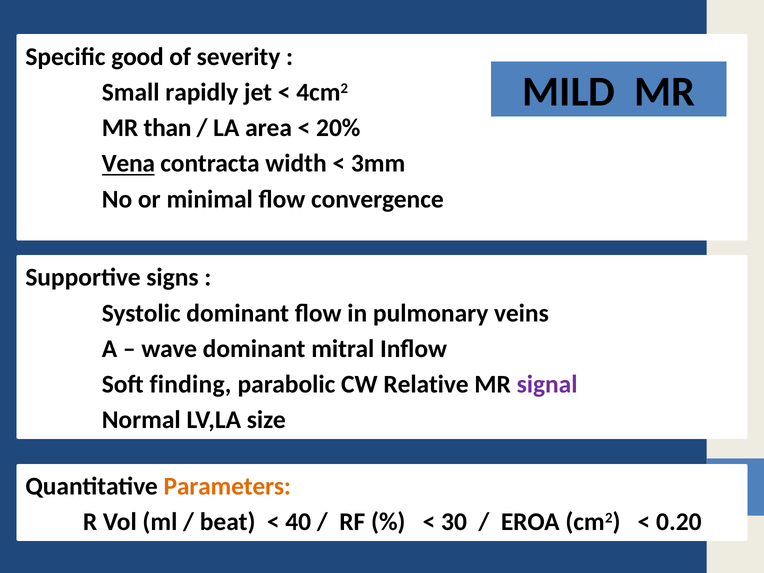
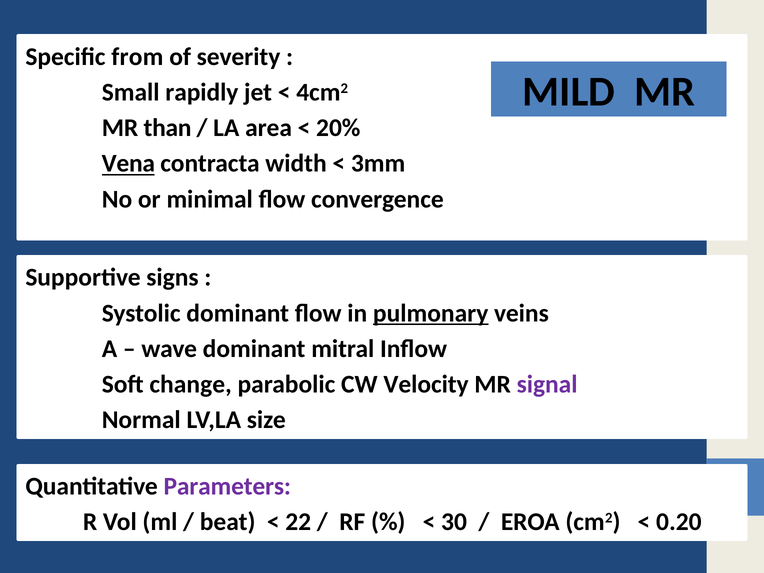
good: good -> from
pulmonary underline: none -> present
finding: finding -> change
Relative: Relative -> Velocity
Parameters colour: orange -> purple
40: 40 -> 22
